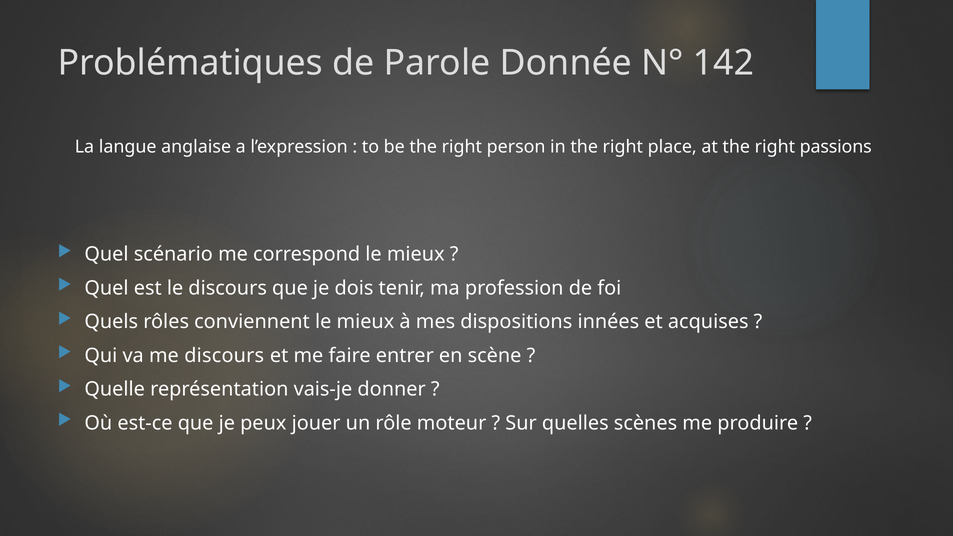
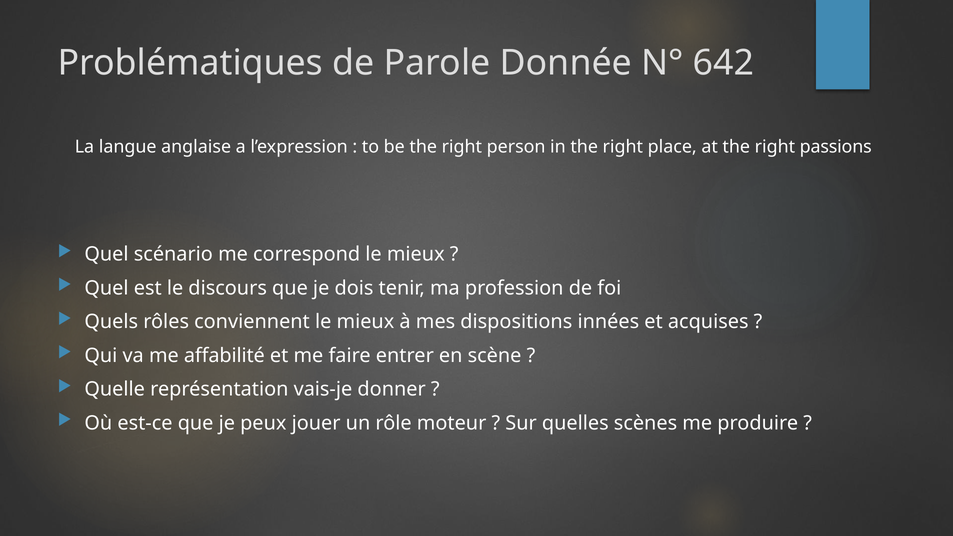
142: 142 -> 642
me discours: discours -> affabilité
